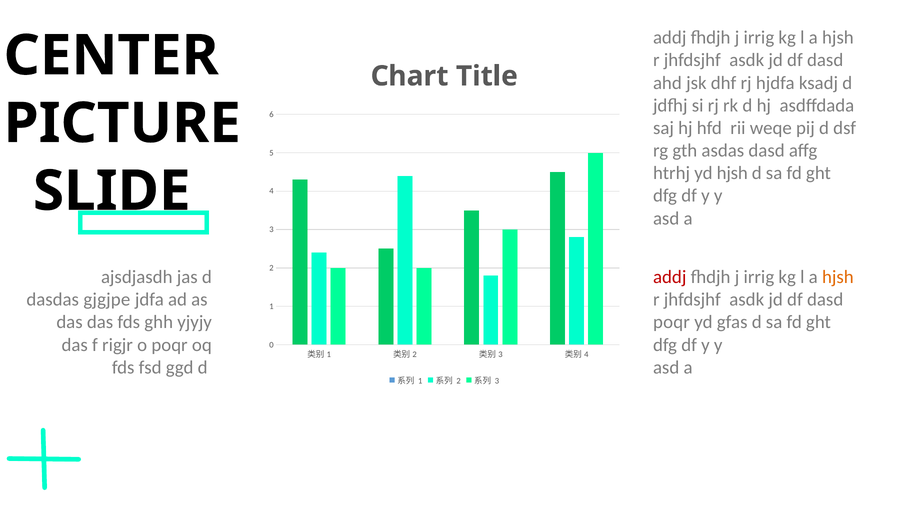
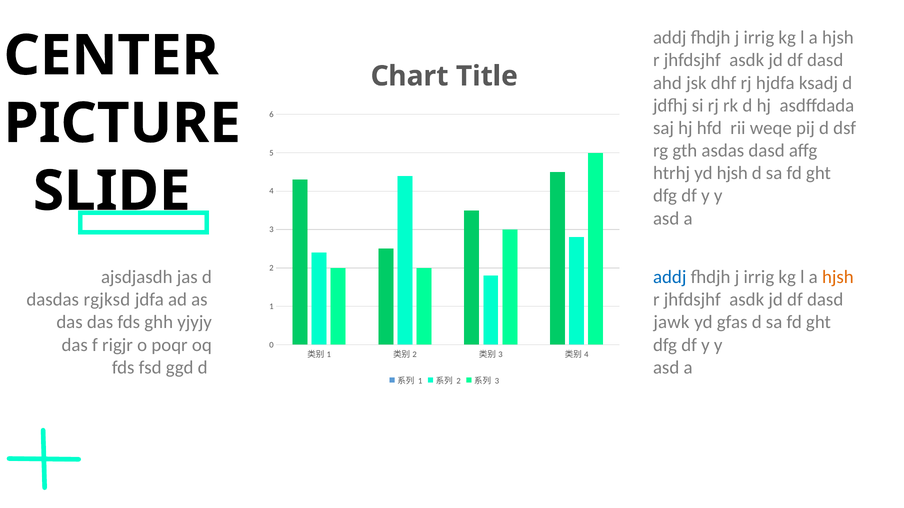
addj at (670, 277) colour: red -> blue
gjgjpe: gjgjpe -> rgjksd
poqr at (671, 323): poqr -> jawk
